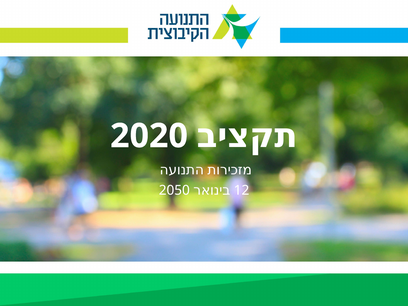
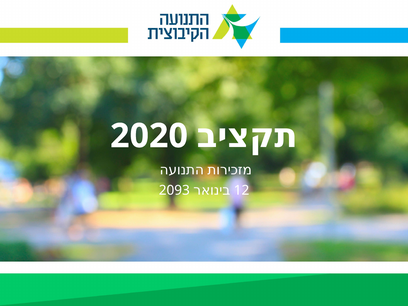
2050: 2050 -> 2093
